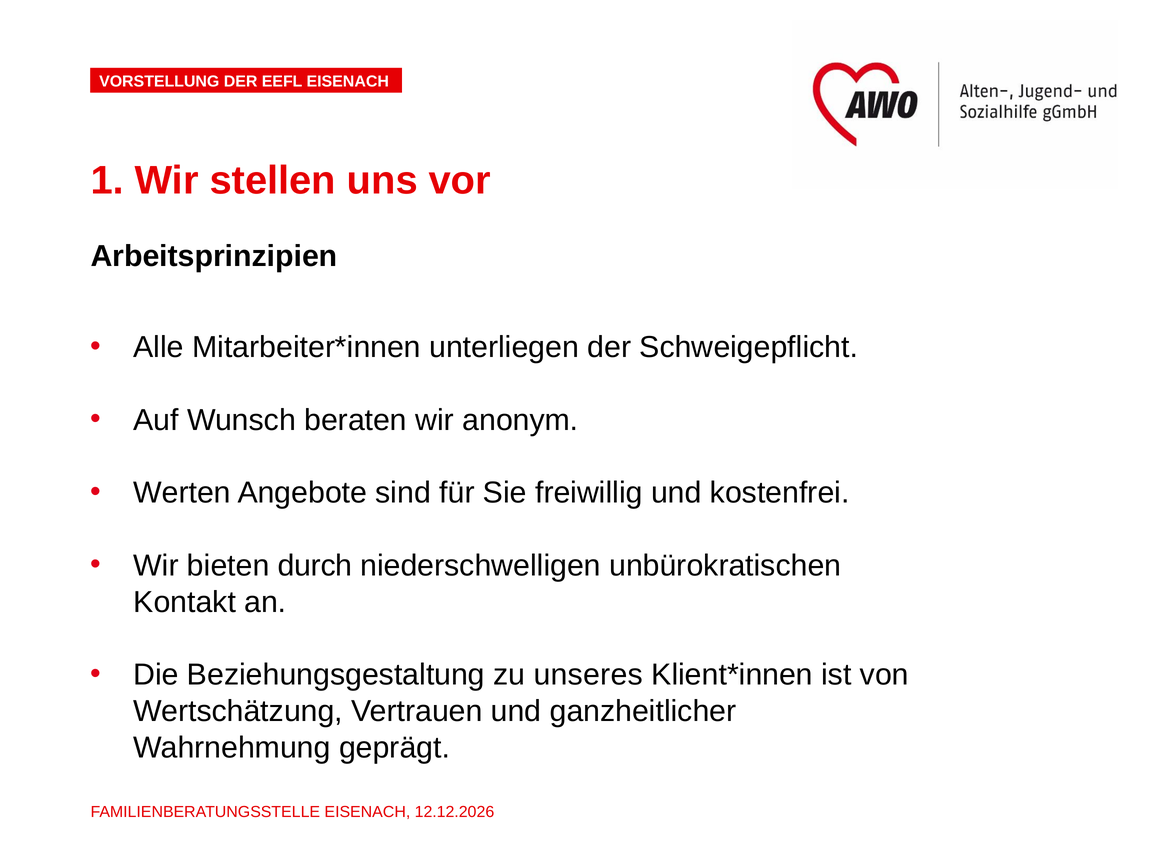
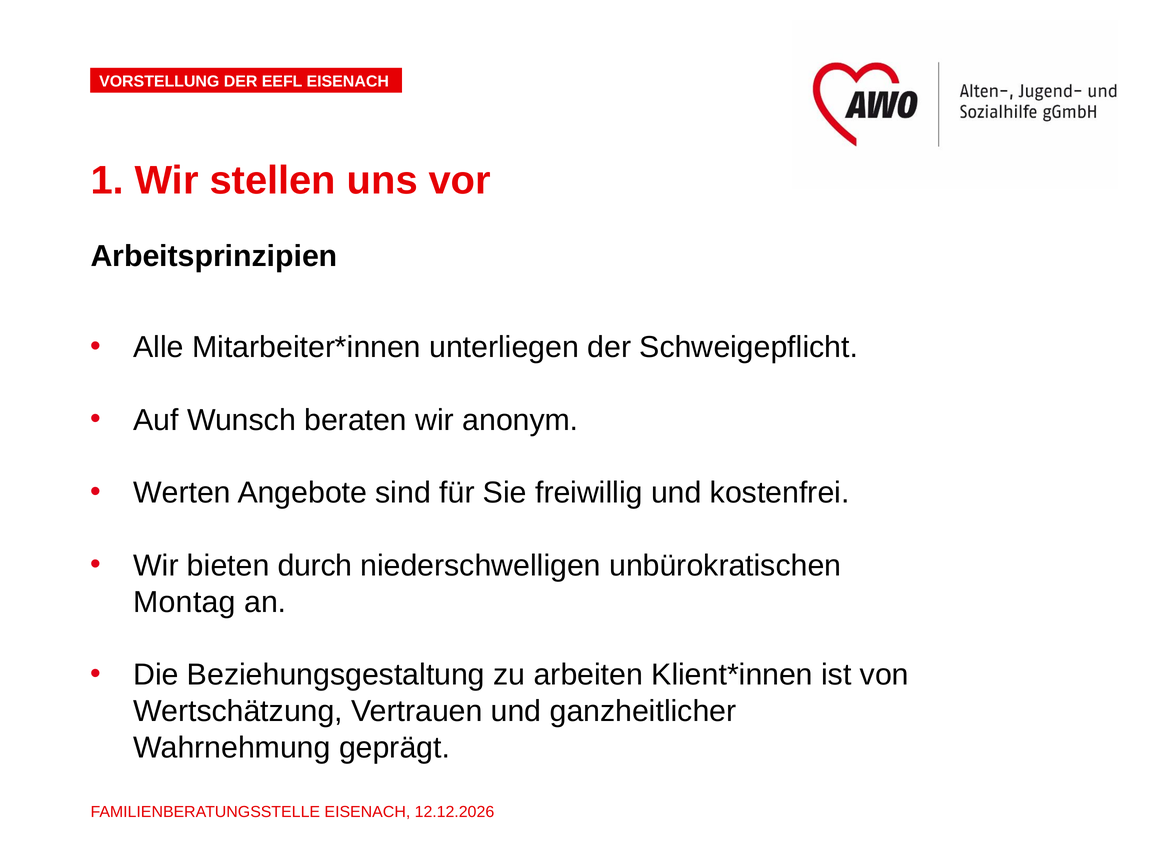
Kontakt: Kontakt -> Montag
unseres: unseres -> arbeiten
